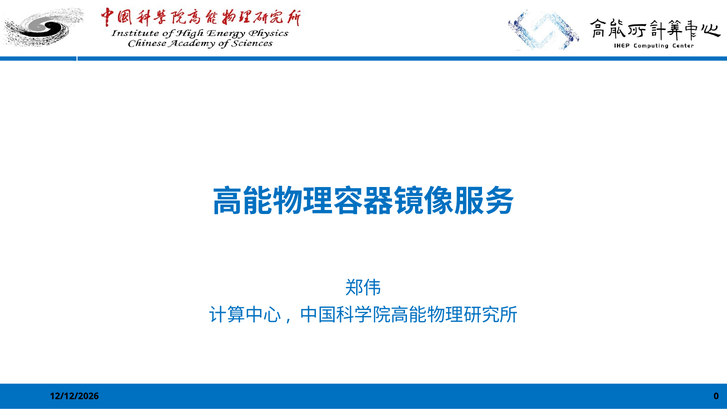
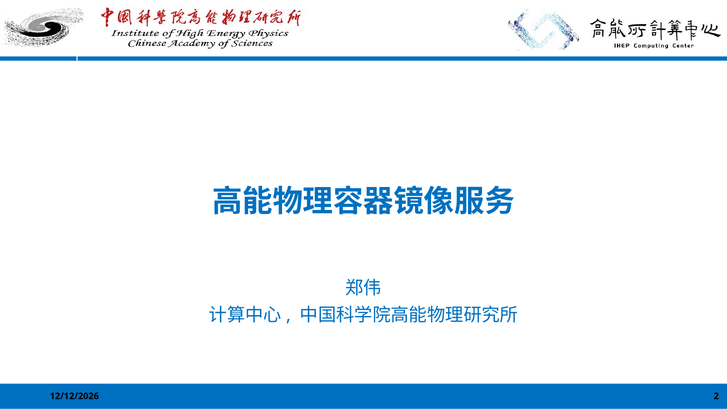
0: 0 -> 2
